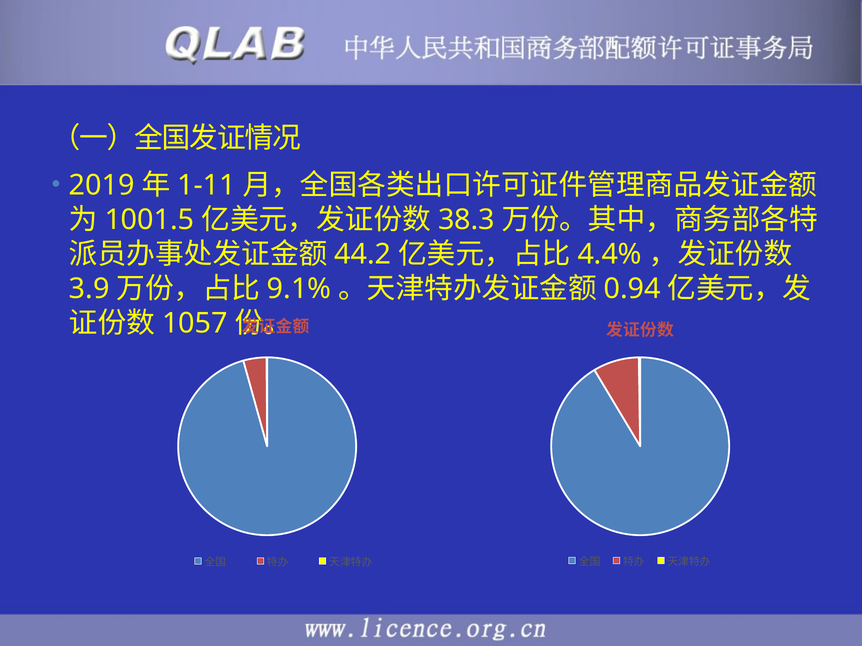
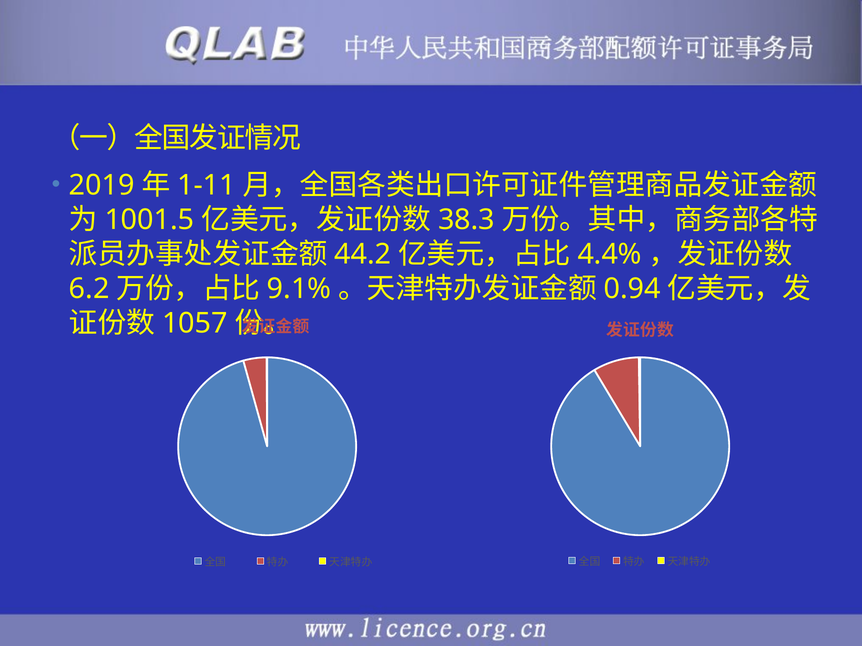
3.9: 3.9 -> 6.2
